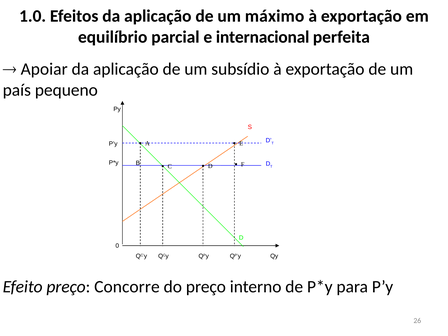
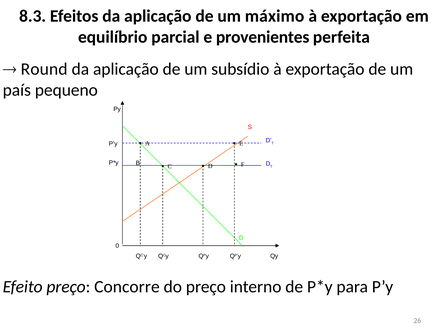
1.0: 1.0 -> 8.3
internacional: internacional -> provenientes
Apoiar: Apoiar -> Round
